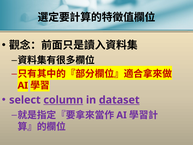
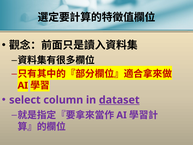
column underline: present -> none
